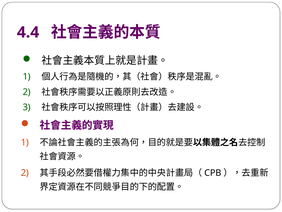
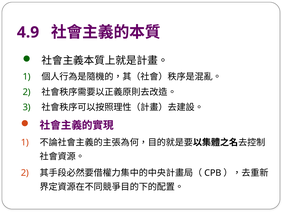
4.4: 4.4 -> 4.9
